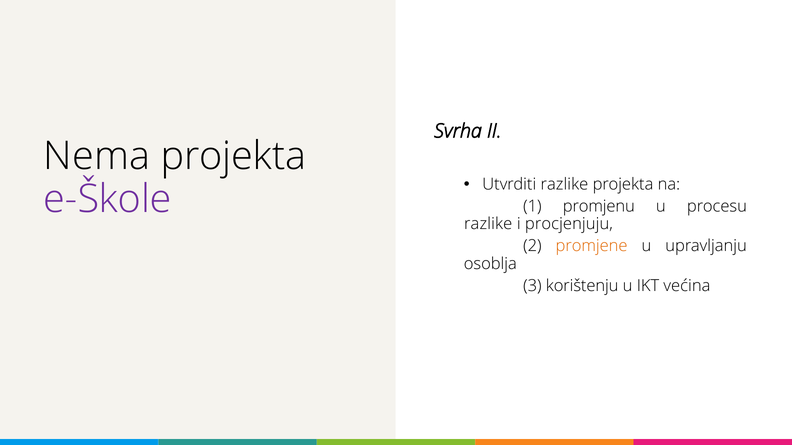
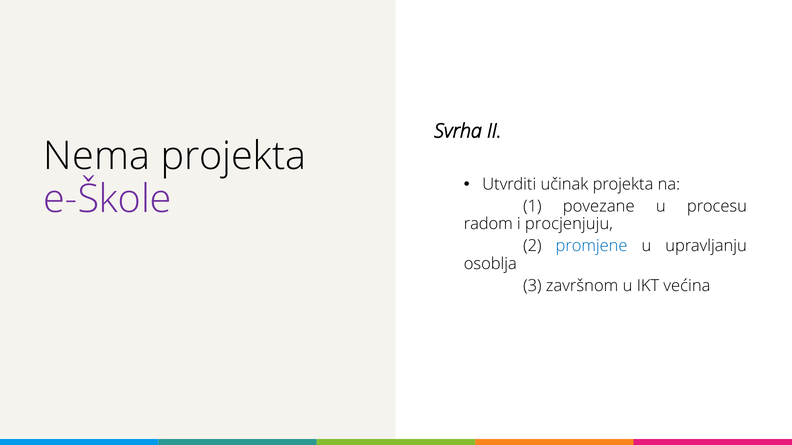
Utvrditi razlike: razlike -> učinak
promjenu: promjenu -> povezane
razlike at (488, 224): razlike -> radom
promjene colour: orange -> blue
korištenju: korištenju -> završnom
